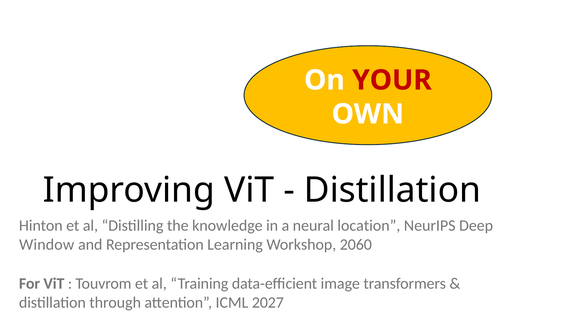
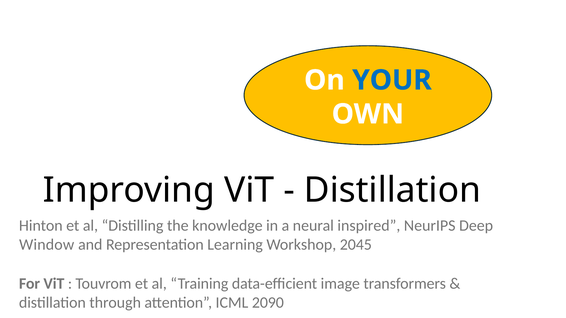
YOUR colour: red -> blue
location: location -> inspired
2060: 2060 -> 2045
2027: 2027 -> 2090
